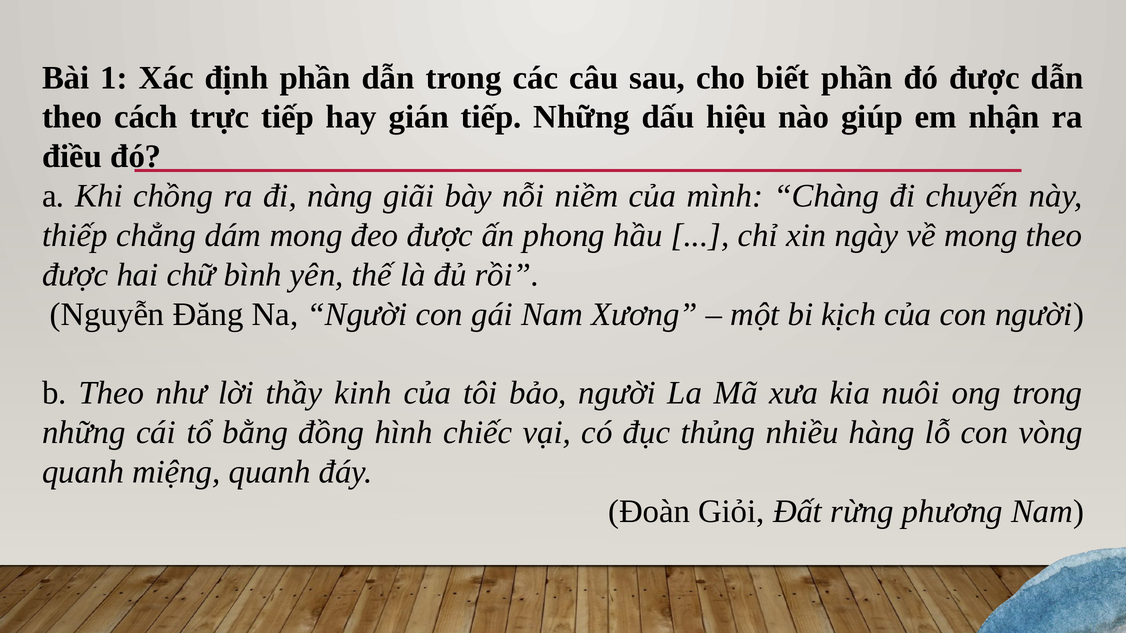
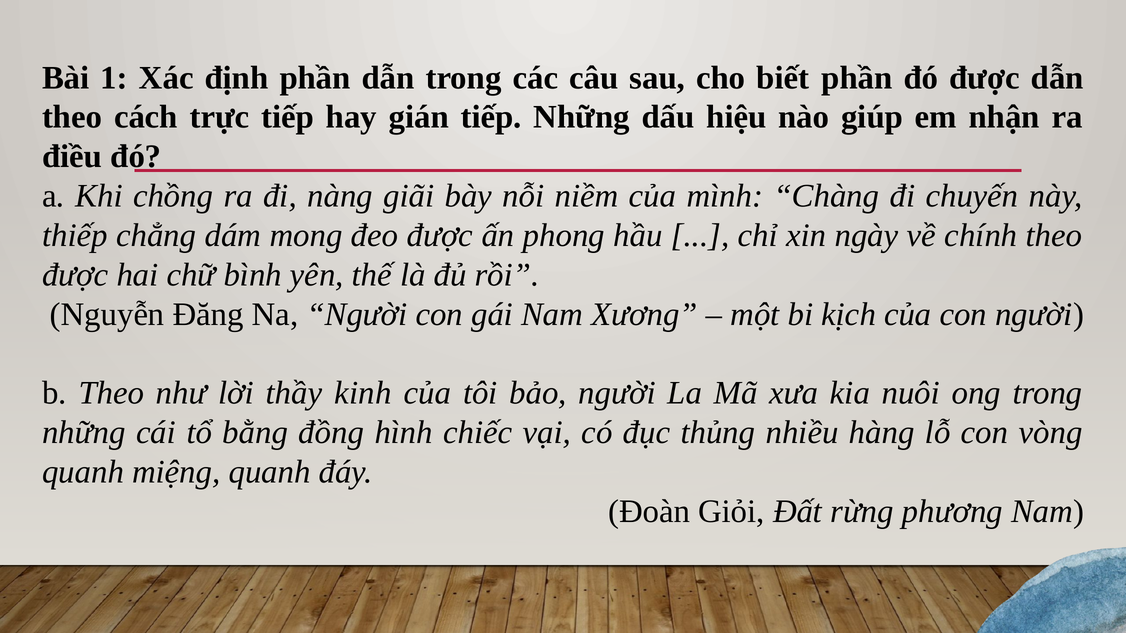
về mong: mong -> chính
